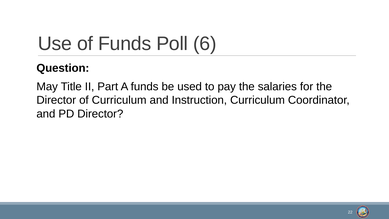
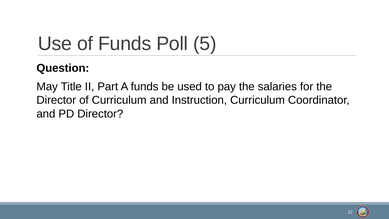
6: 6 -> 5
